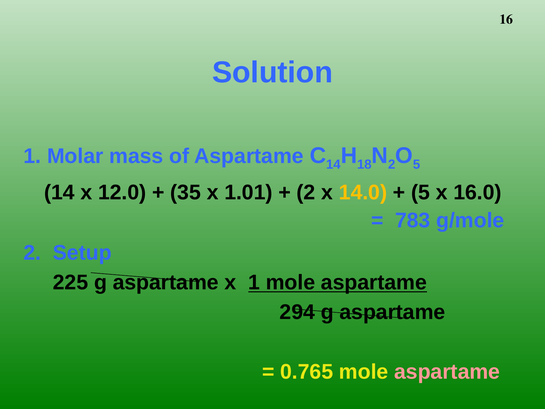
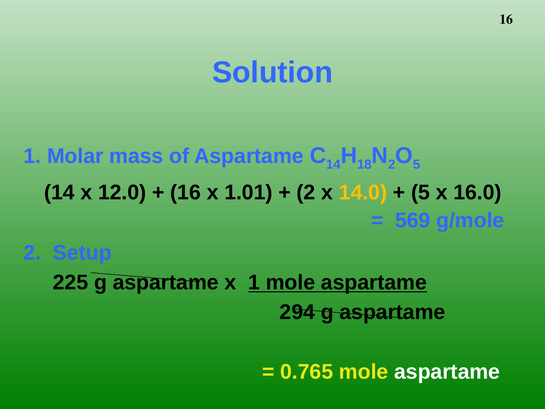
35 at (186, 192): 35 -> 16
783: 783 -> 569
aspartame at (447, 371) colour: pink -> white
